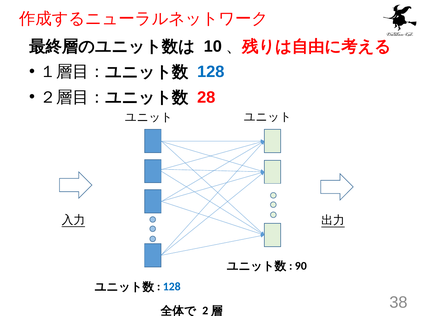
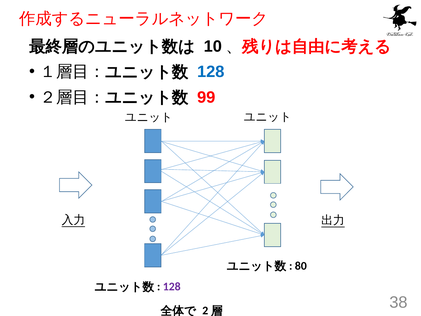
28: 28 -> 99
90: 90 -> 80
128 at (172, 287) colour: blue -> purple
